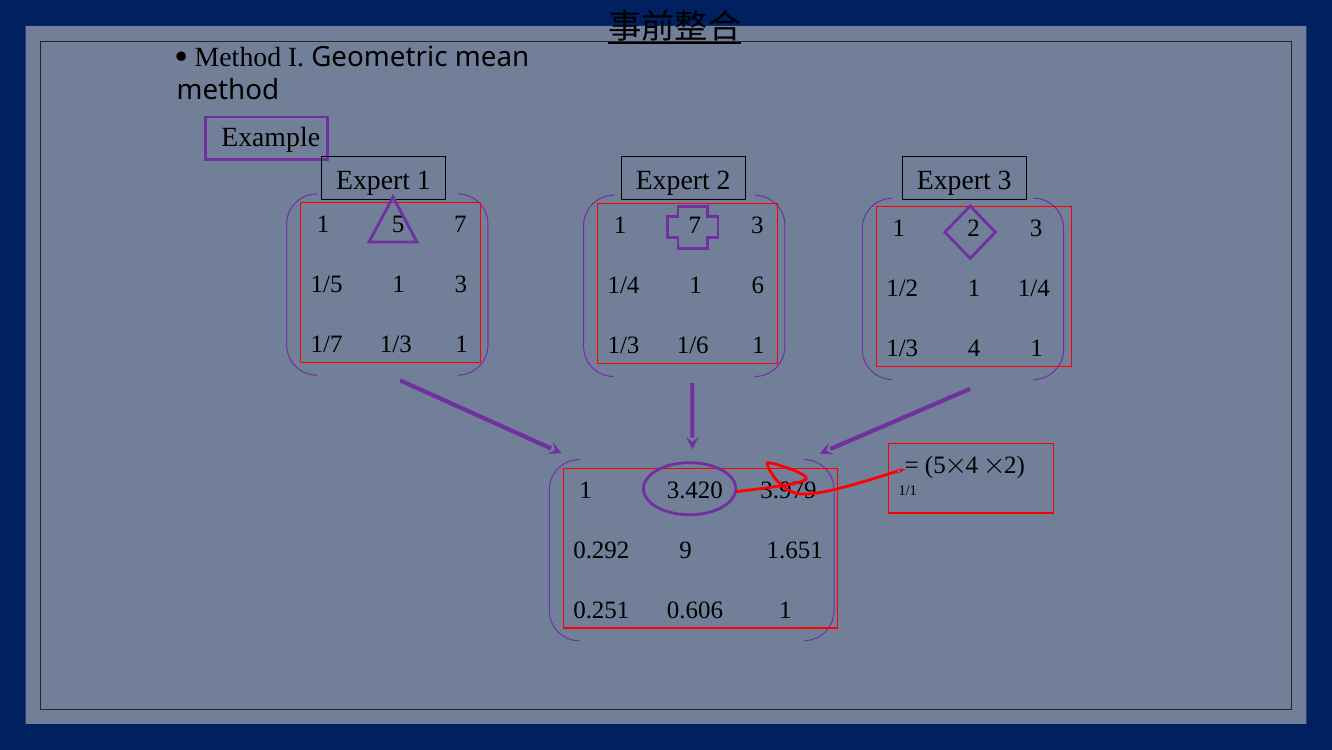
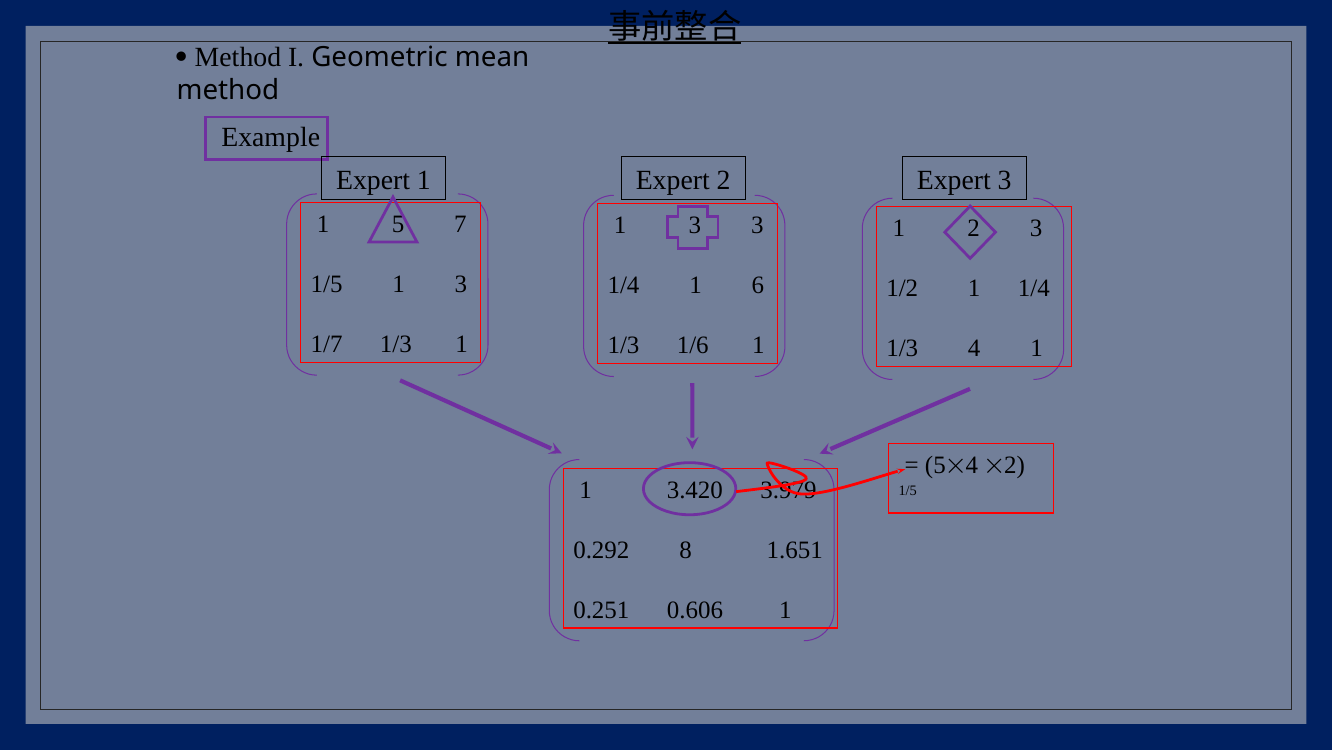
7 at (695, 225): 7 -> 3
1/1 at (908, 490): 1/1 -> 1/5
9: 9 -> 8
